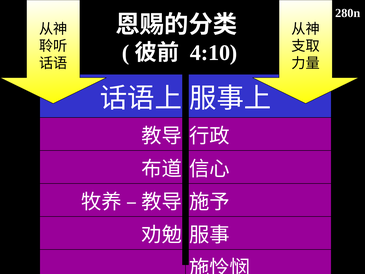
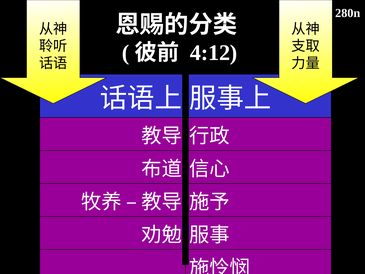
4:10: 4:10 -> 4:12
